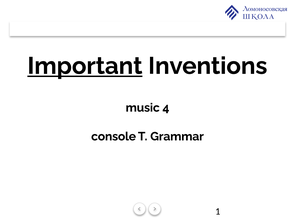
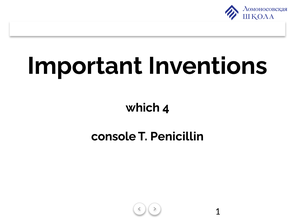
Important underline: present -> none
music: music -> which
Grammar: Grammar -> Penicillin
